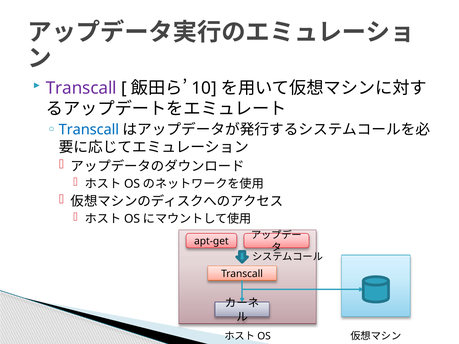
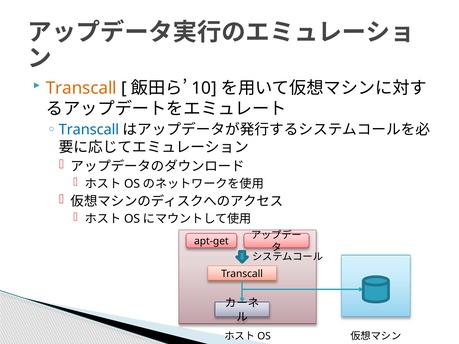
Transcall at (81, 88) colour: purple -> orange
